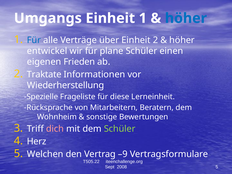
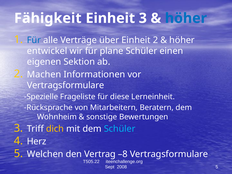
Umgangs: Umgangs -> Fähigkeit
Einheit 1: 1 -> 3
Frieden: Frieden -> Sektion
Traktate: Traktate -> Machen
Wiederherstellung at (66, 85): Wiederherstellung -> Vertragsformulare
dich colour: pink -> yellow
Schüler at (120, 129) colour: light green -> light blue
–9: –9 -> –8
